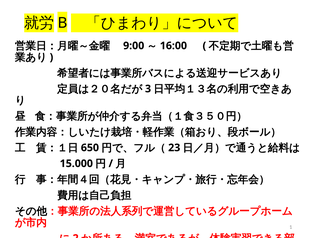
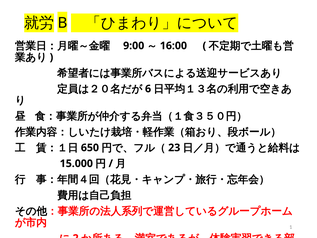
3: 3 -> 6
